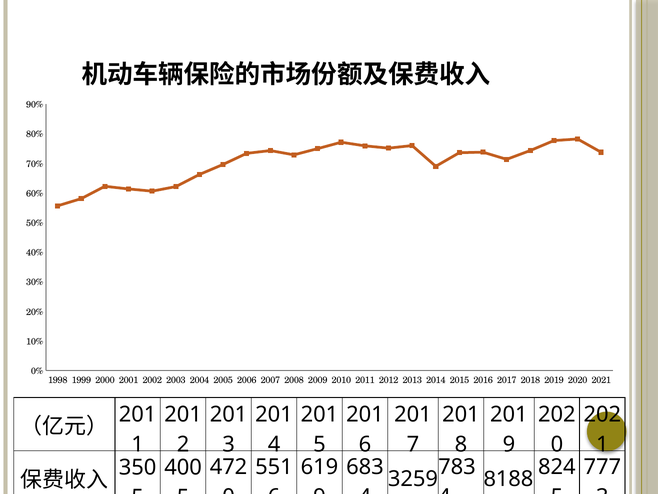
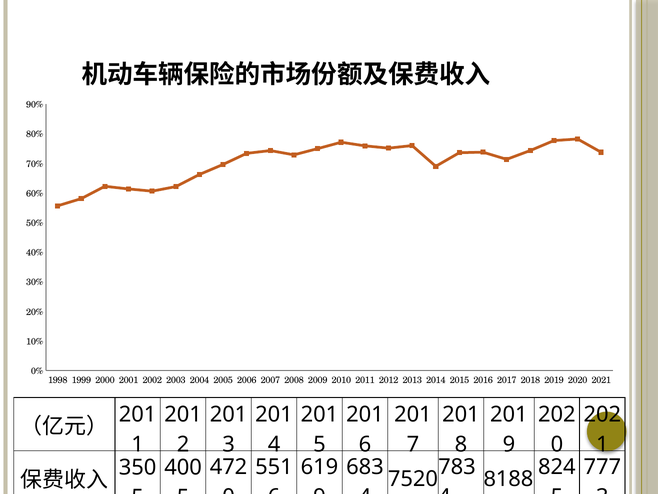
3259: 3259 -> 7520
